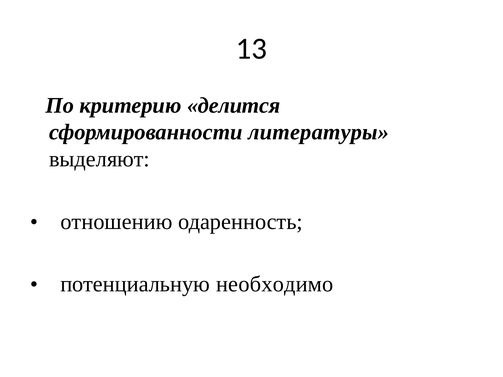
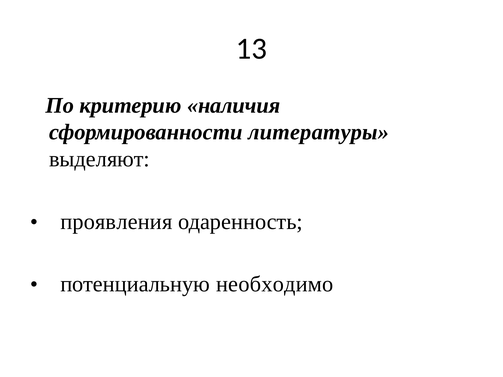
делится: делится -> наличия
отношению: отношению -> проявления
